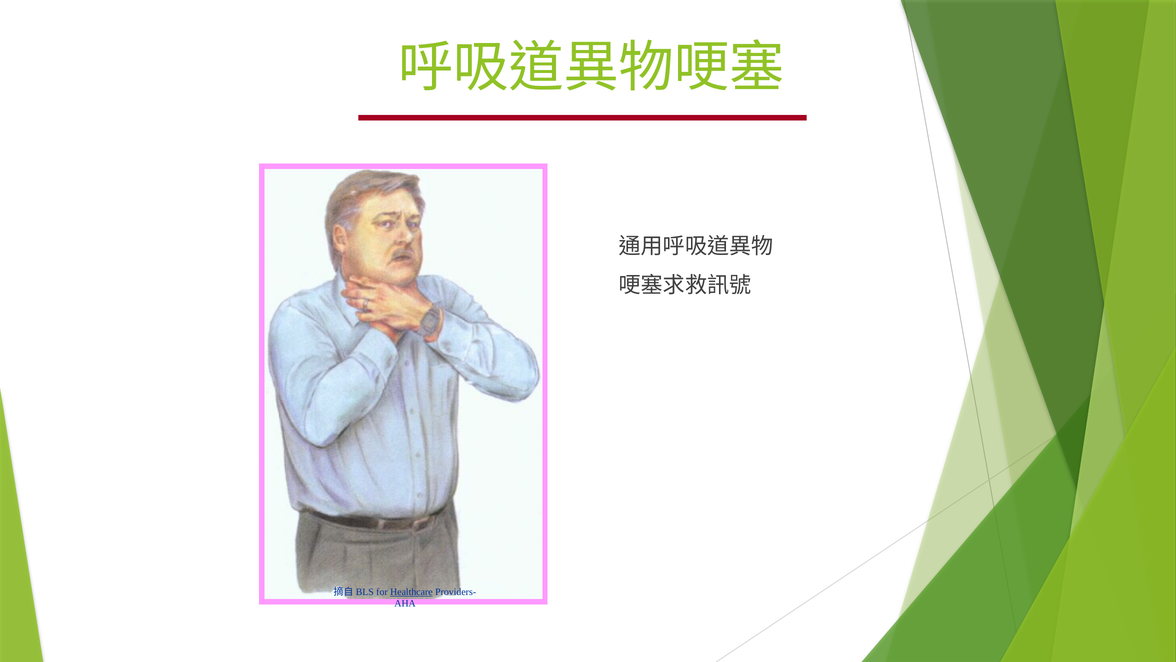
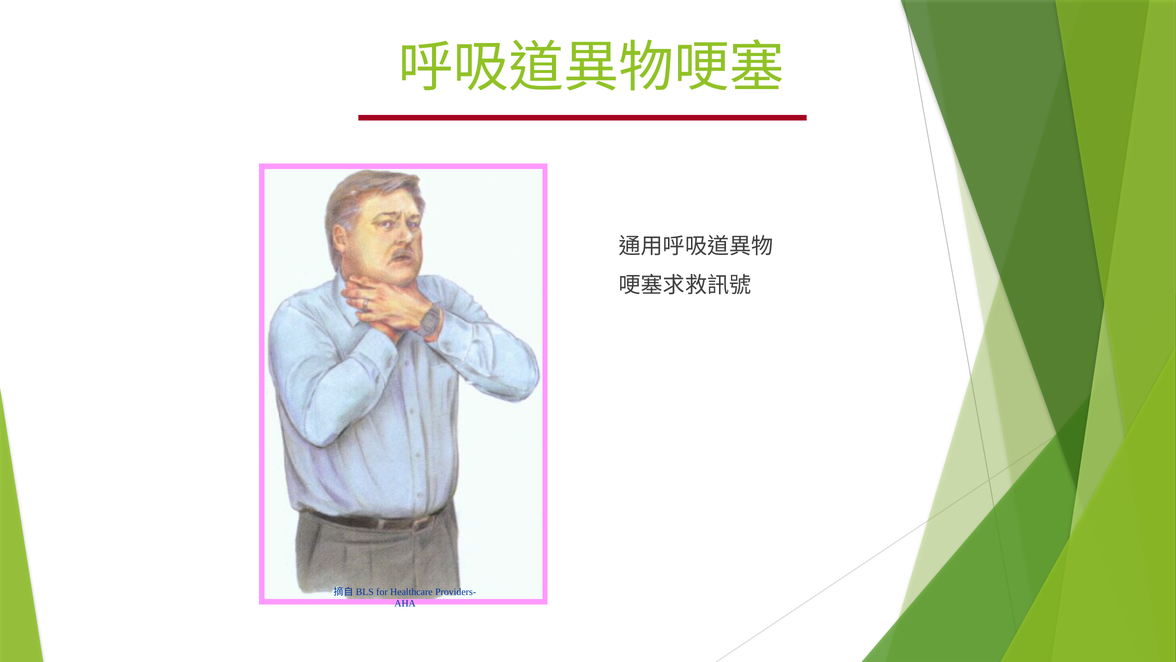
Healthcare underline: present -> none
